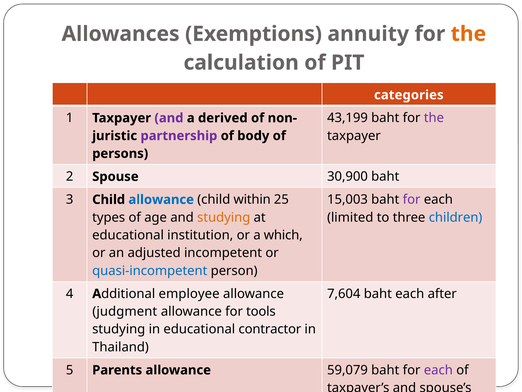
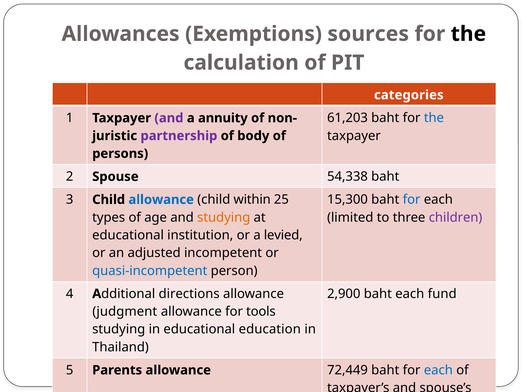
annuity: annuity -> sources
the at (468, 34) colour: orange -> black
derived: derived -> annuity
43,199: 43,199 -> 61,203
the at (434, 118) colour: purple -> blue
30,900: 30,900 -> 54,338
15,003: 15,003 -> 15,300
for at (412, 199) colour: purple -> blue
children colour: blue -> purple
which: which -> levied
employee: employee -> directions
7,604: 7,604 -> 2,900
after: after -> fund
contractor: contractor -> education
59,079: 59,079 -> 72,449
each at (438, 370) colour: purple -> blue
